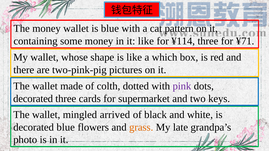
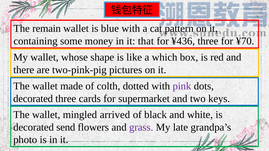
The money: money -> remain
it like: like -> that
¥114: ¥114 -> ¥436
¥71: ¥71 -> ¥70
decorated blue: blue -> send
grass colour: orange -> purple
